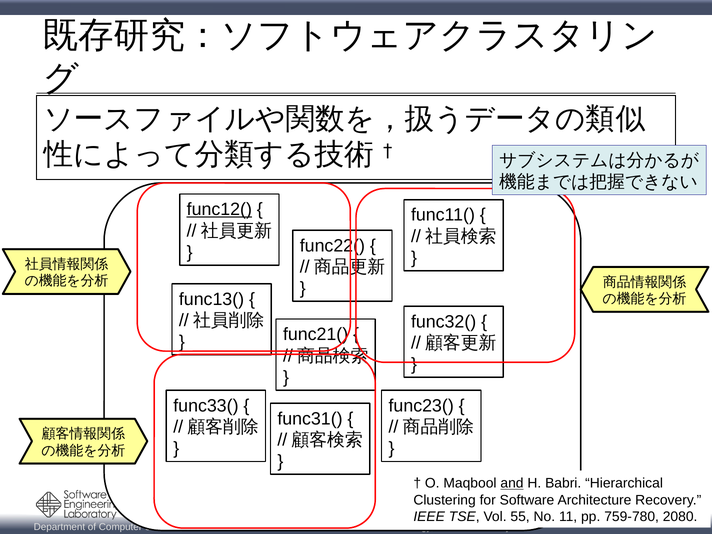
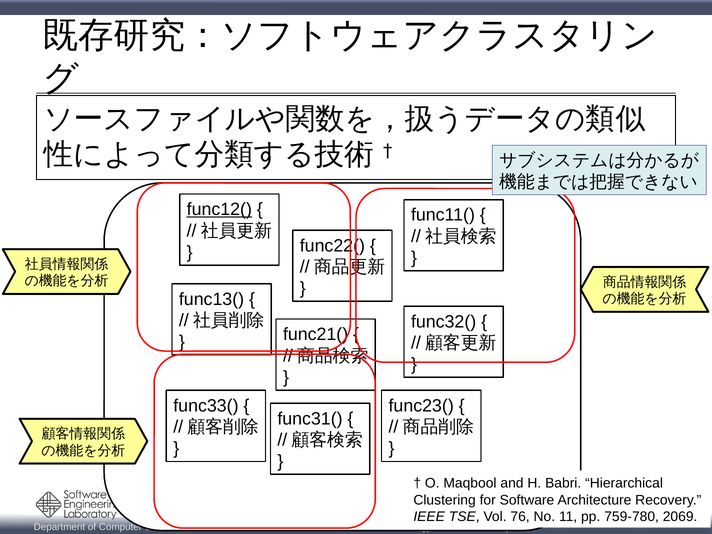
and at (512, 483) underline: present -> none
55: 55 -> 76
2080: 2080 -> 2069
